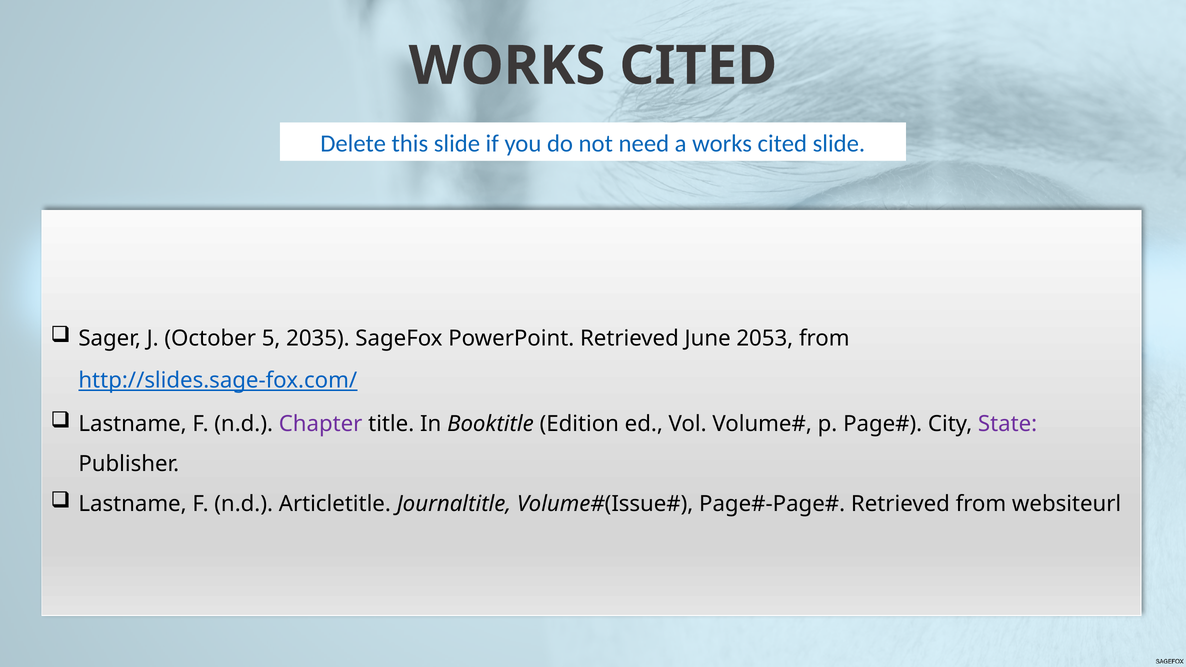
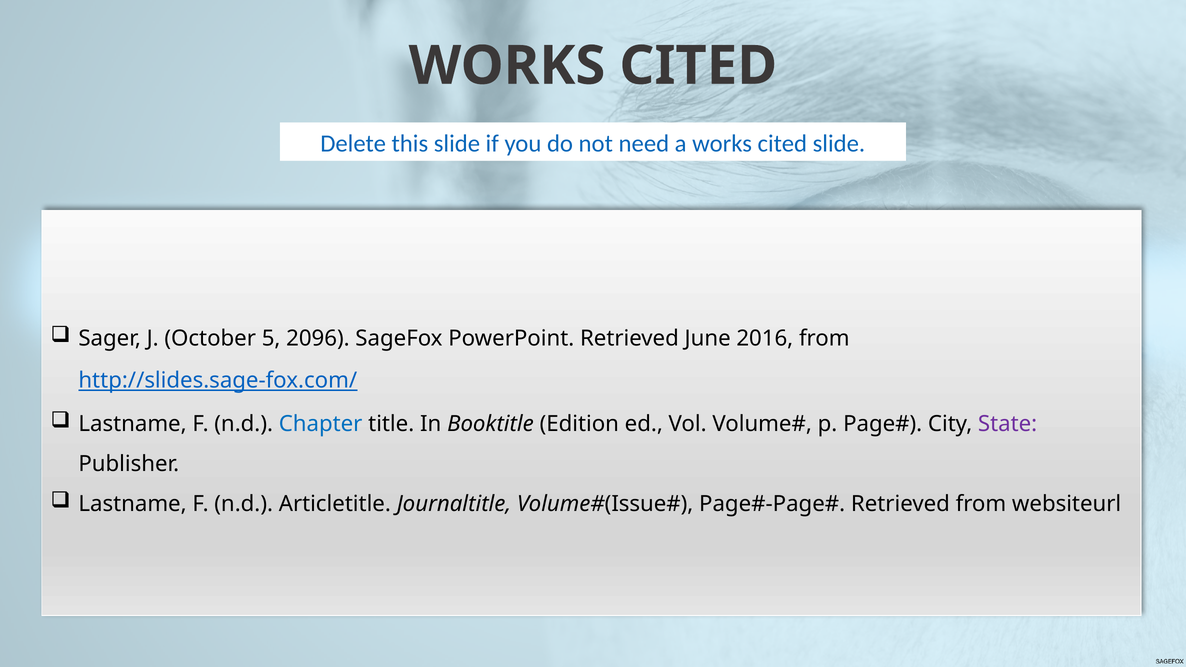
2035: 2035 -> 2096
2053: 2053 -> 2016
Chapter colour: purple -> blue
